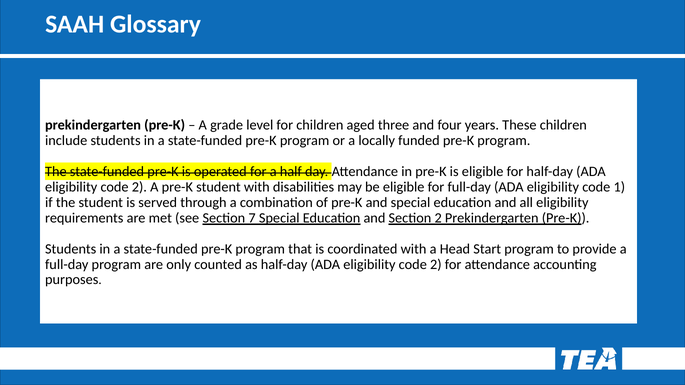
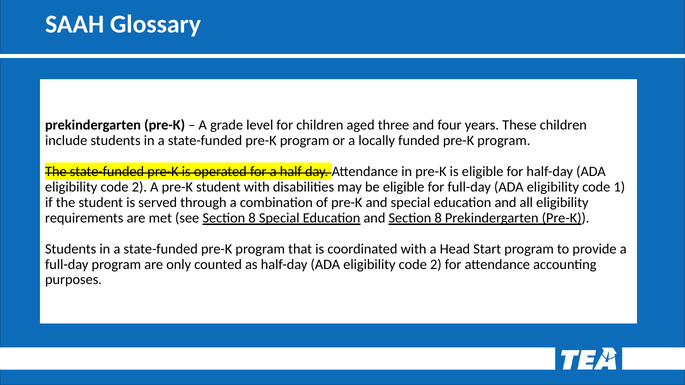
see Section 7: 7 -> 8
and Section 2: 2 -> 8
